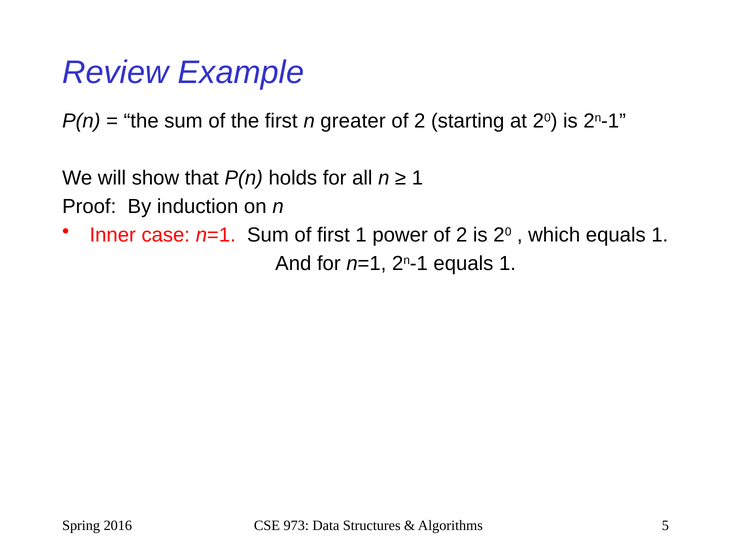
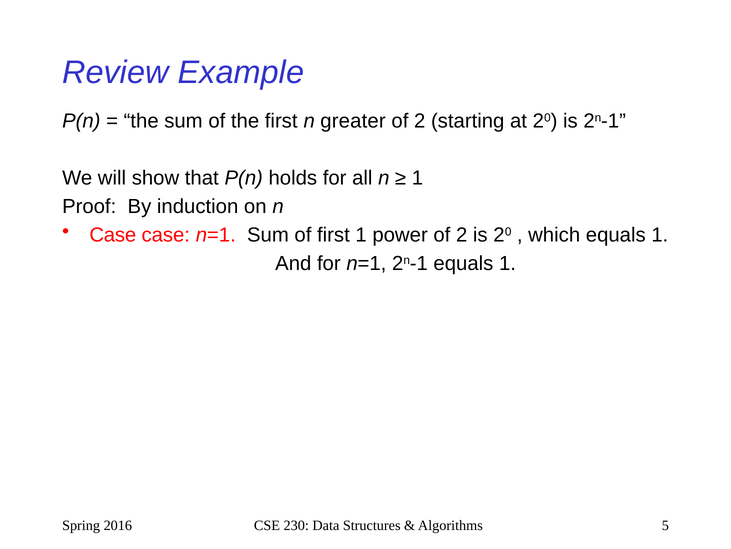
Inner at (113, 235): Inner -> Case
973: 973 -> 230
